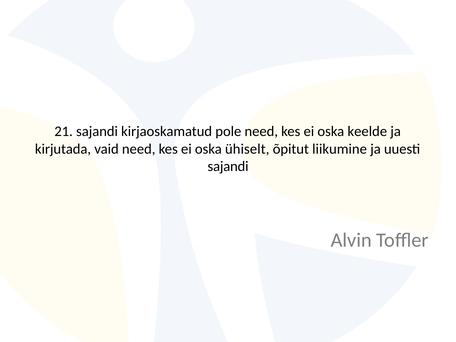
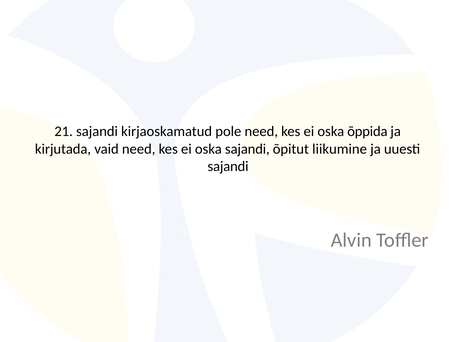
keelde: keelde -> õppida
oska ühiselt: ühiselt -> sajandi
